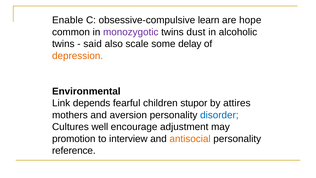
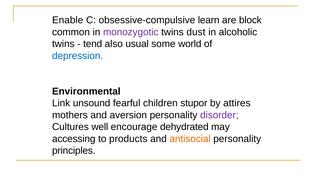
hope: hope -> block
said: said -> tend
scale: scale -> usual
delay: delay -> world
depression colour: orange -> blue
depends: depends -> unsound
disorder colour: blue -> purple
adjustment: adjustment -> dehydrated
promotion: promotion -> accessing
interview: interview -> products
reference: reference -> principles
